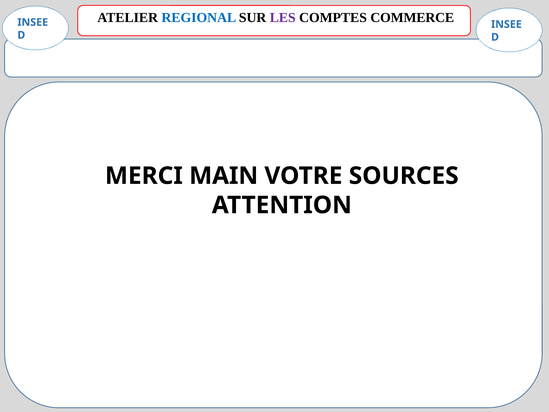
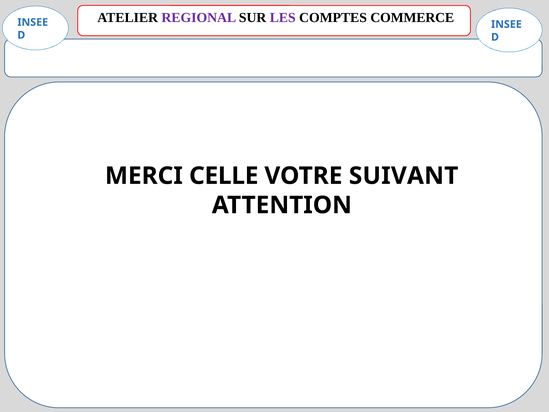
REGIONAL colour: blue -> purple
MAIN: MAIN -> CELLE
SOURCES: SOURCES -> SUIVANT
